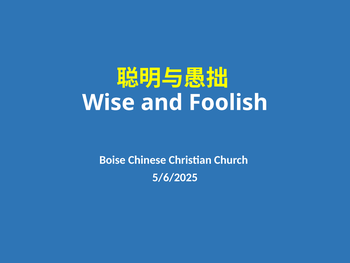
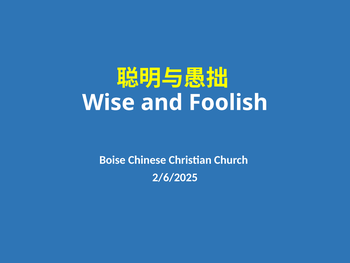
5/6/2025: 5/6/2025 -> 2/6/2025
